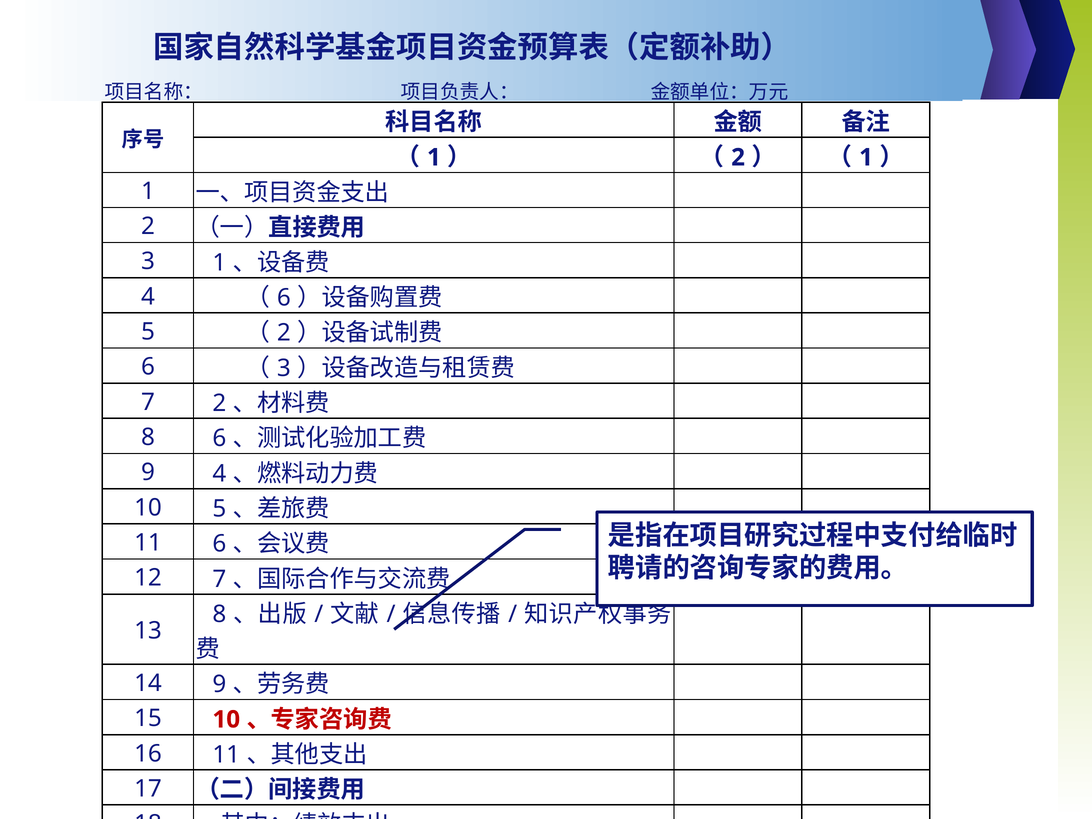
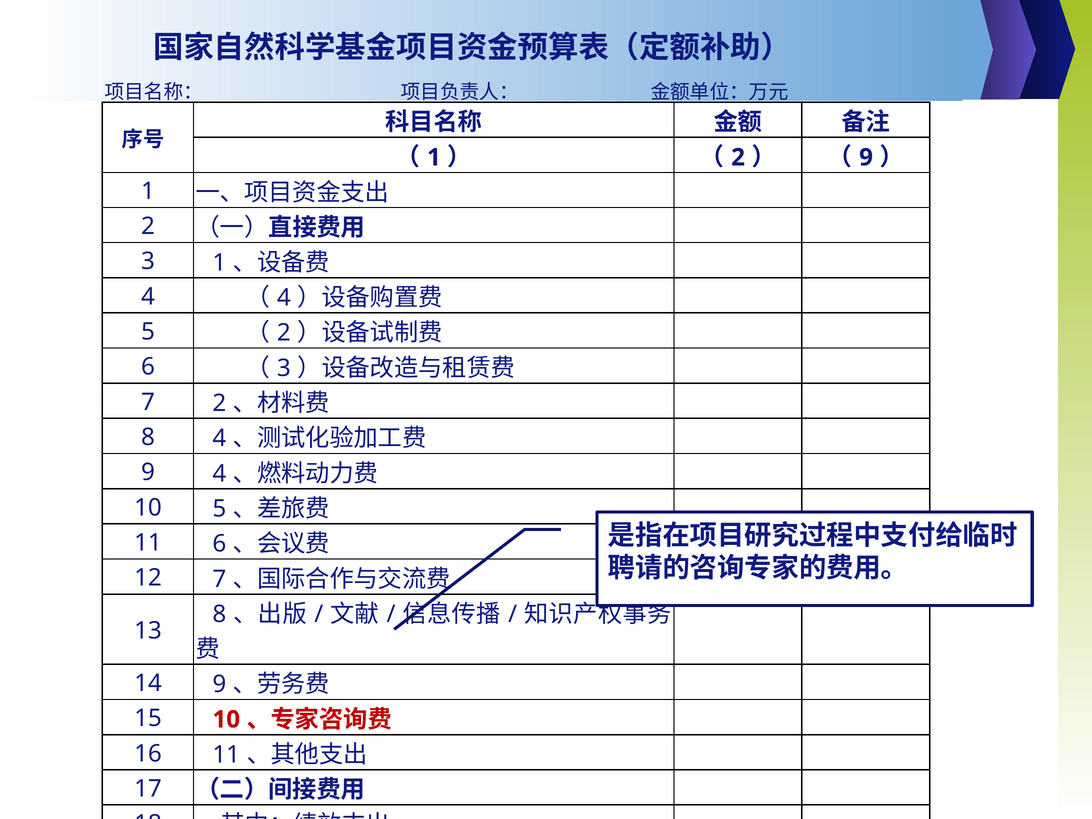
1 at (866, 157): 1 -> 9
6 at (284, 298): 6 -> 4
8 6: 6 -> 4
